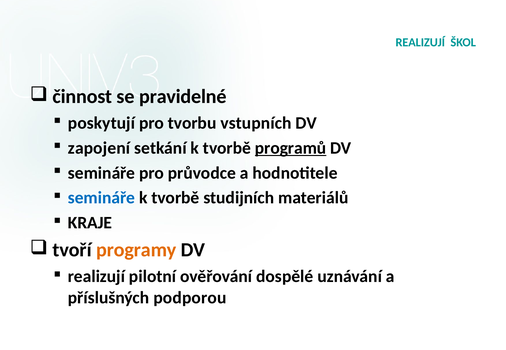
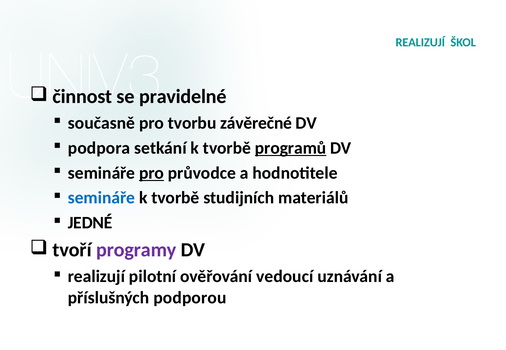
poskytují: poskytují -> současně
vstupních: vstupních -> závěrečné
zapojení: zapojení -> podpora
pro at (152, 173) underline: none -> present
KRAJE: KRAJE -> JEDNÉ
programy colour: orange -> purple
dospělé: dospělé -> vedoucí
